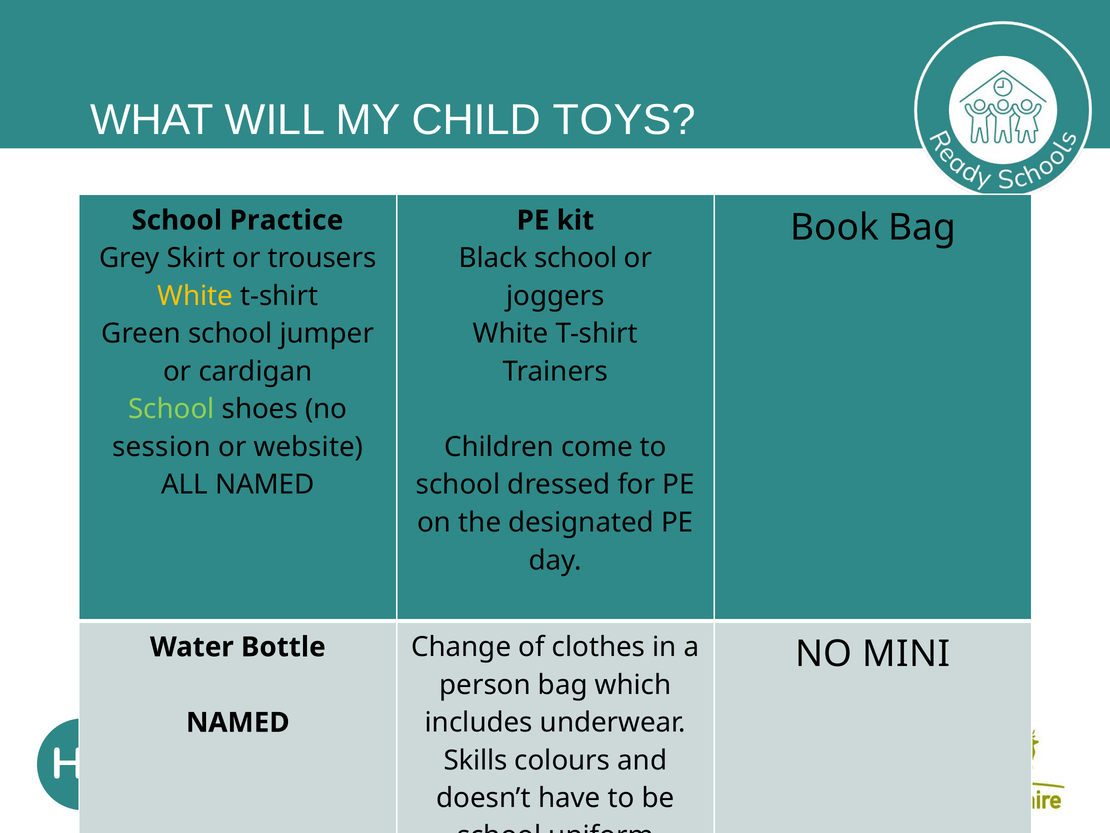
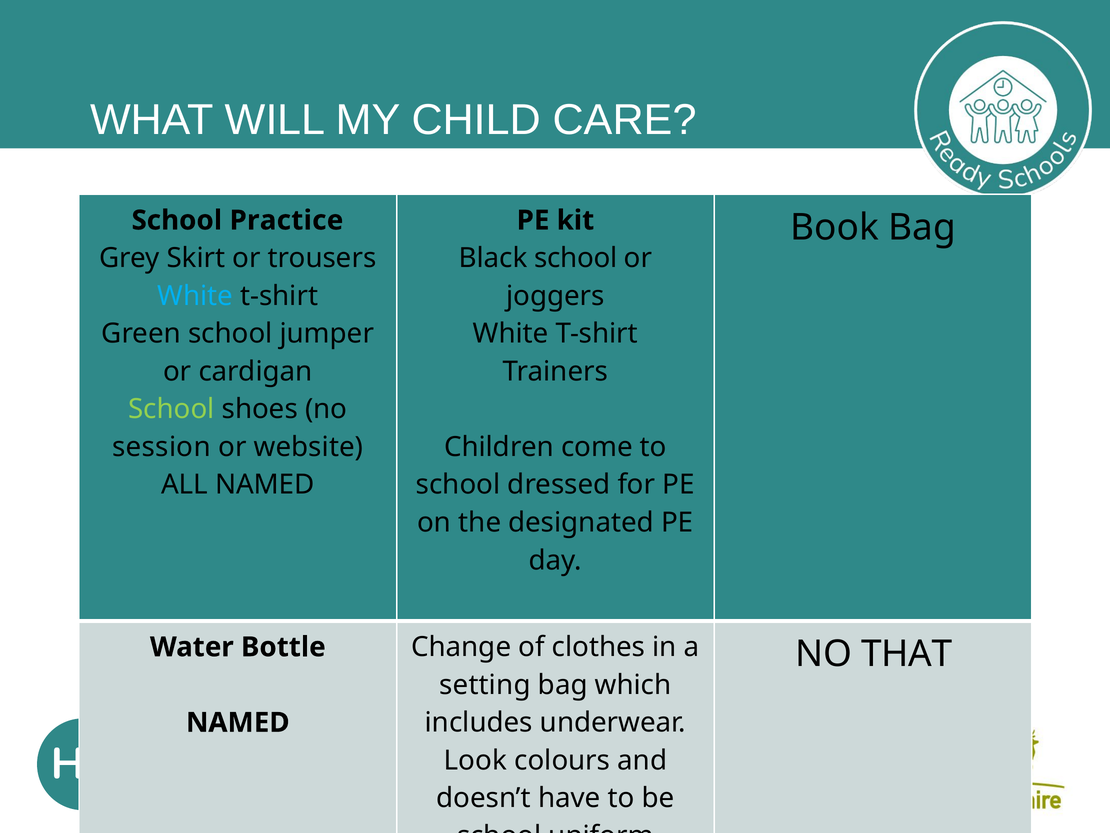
TOYS: TOYS -> CARE
White at (195, 296) colour: yellow -> light blue
MINI: MINI -> THAT
person: person -> setting
Skills: Skills -> Look
